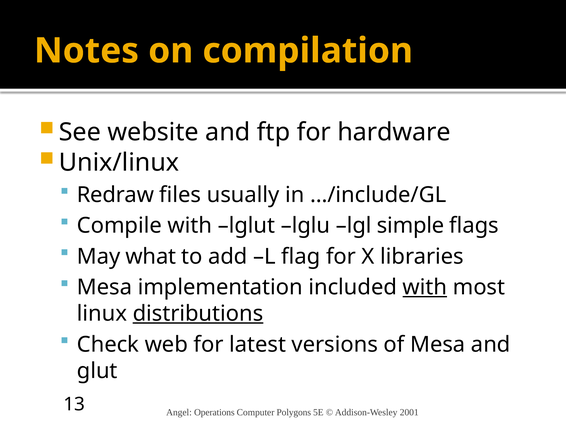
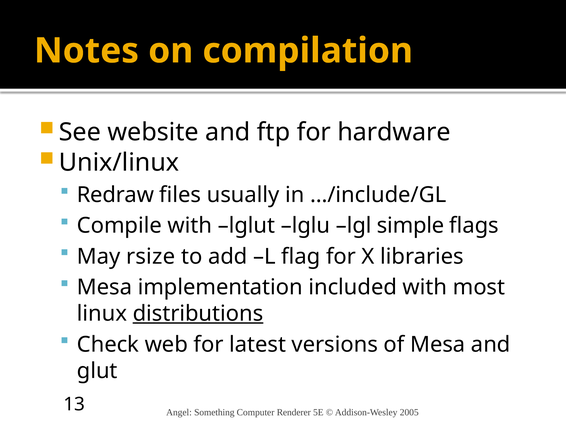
what: what -> rsize
with at (425, 288) underline: present -> none
Operations: Operations -> Something
Polygons: Polygons -> Renderer
2001: 2001 -> 2005
